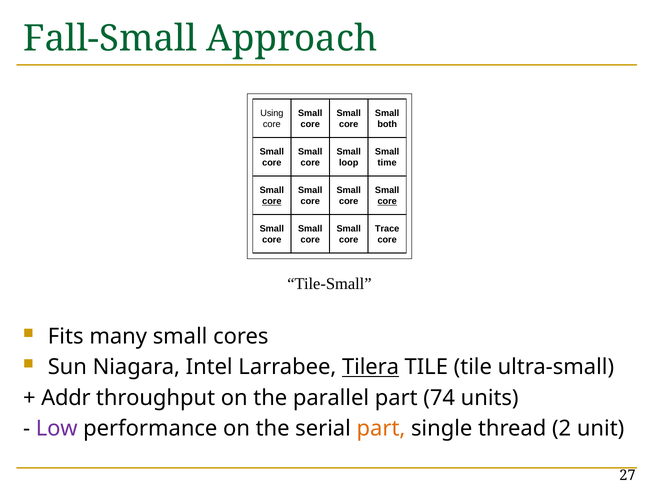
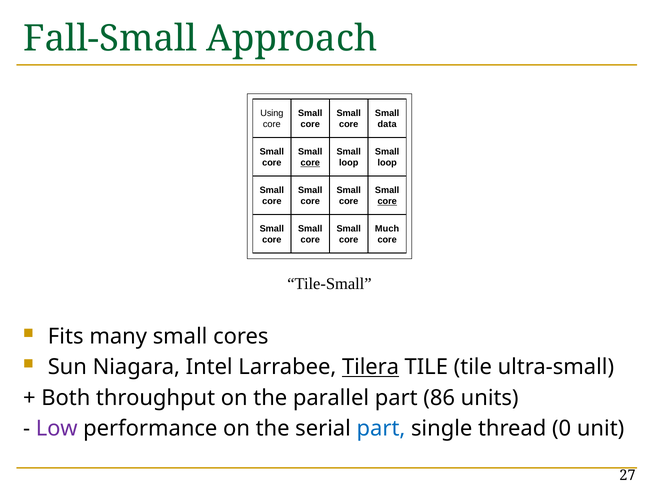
both: both -> data
core at (310, 163) underline: none -> present
time at (387, 163): time -> loop
core at (272, 201) underline: present -> none
Trace: Trace -> Much
Addr: Addr -> Both
74: 74 -> 86
part at (381, 428) colour: orange -> blue
2: 2 -> 0
